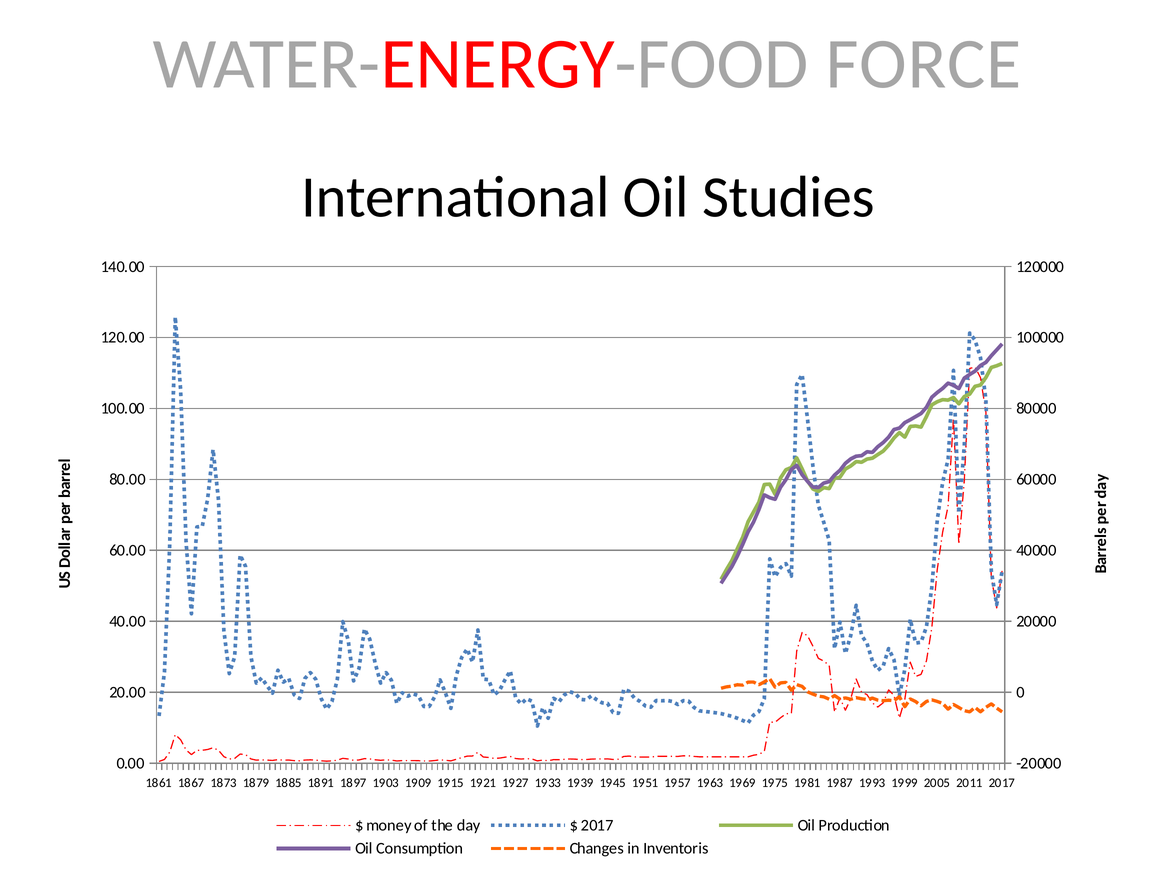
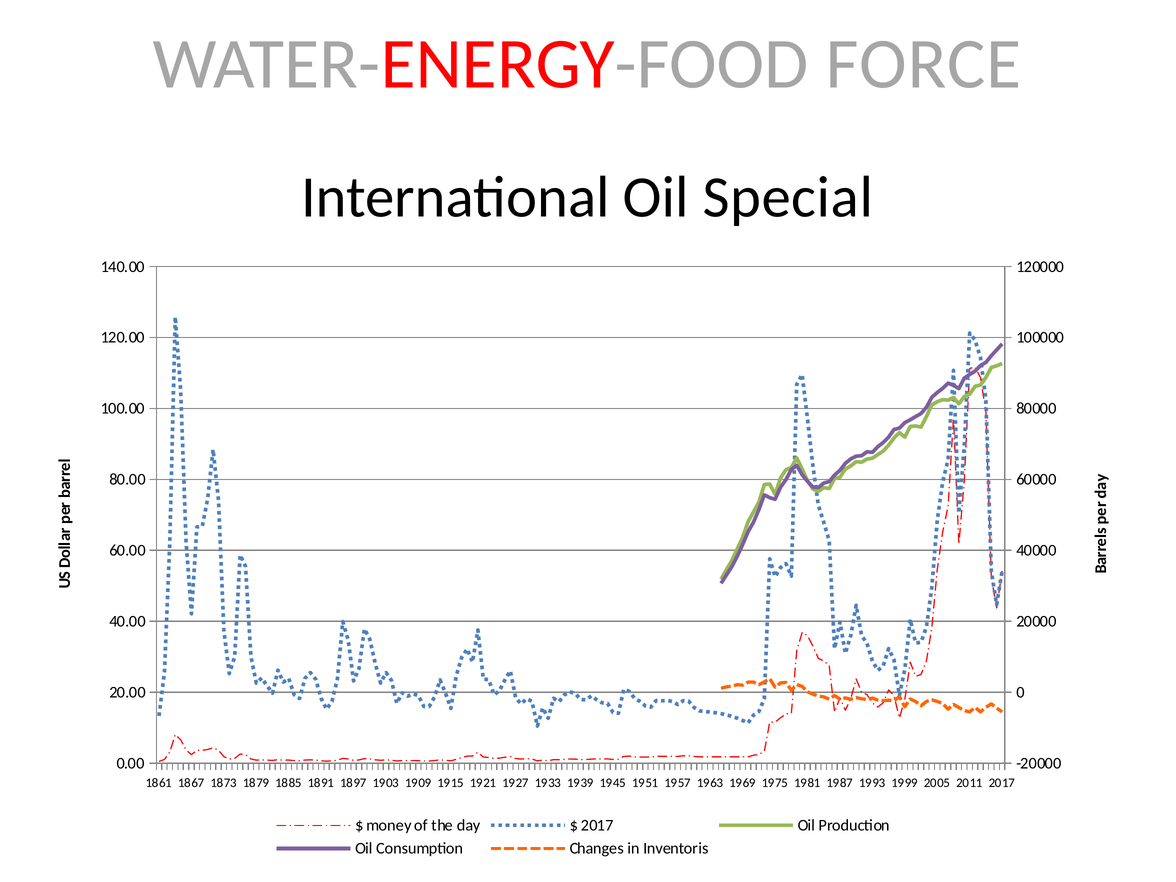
Studies: Studies -> Special
